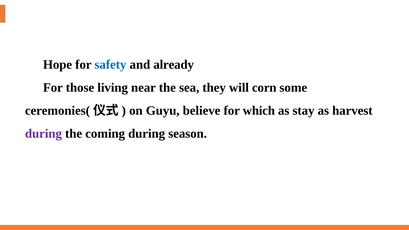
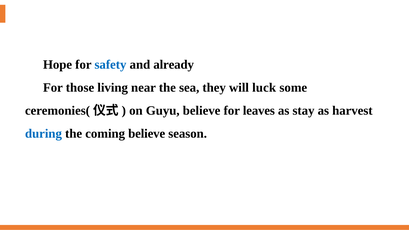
corn: corn -> luck
which: which -> leaves
during at (43, 134) colour: purple -> blue
coming during: during -> believe
